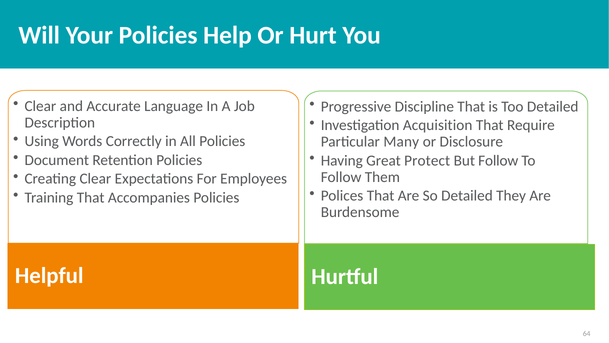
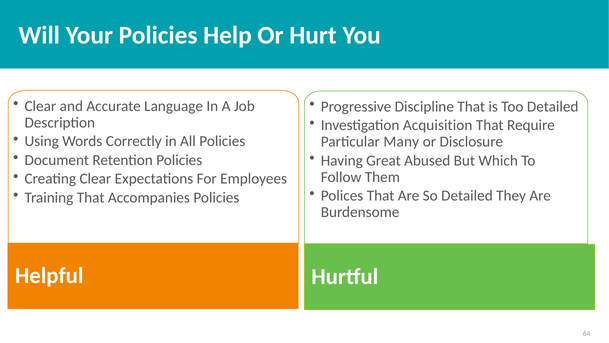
Protect: Protect -> Abused
But Follow: Follow -> Which
